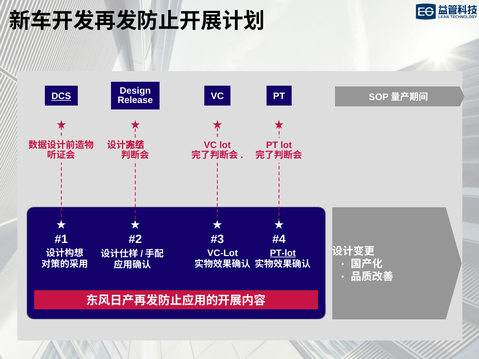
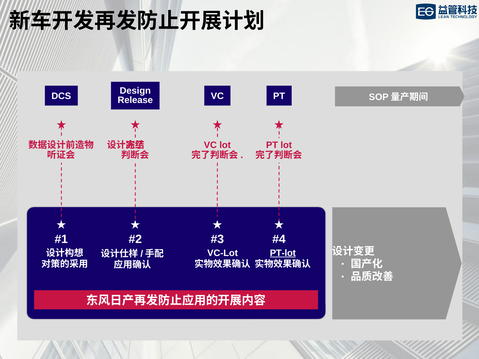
DCS underline: present -> none
